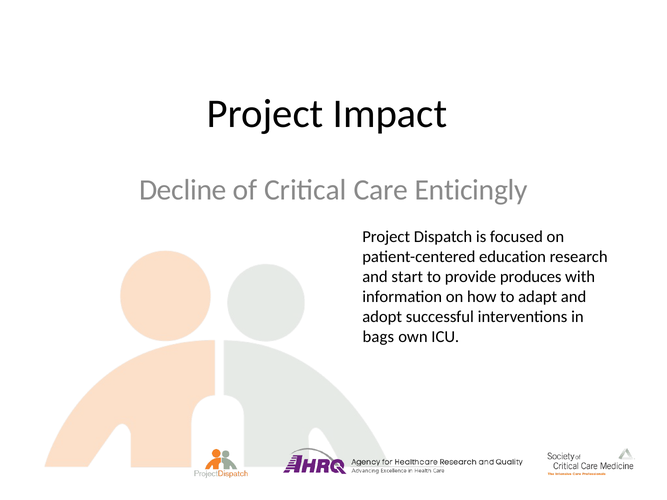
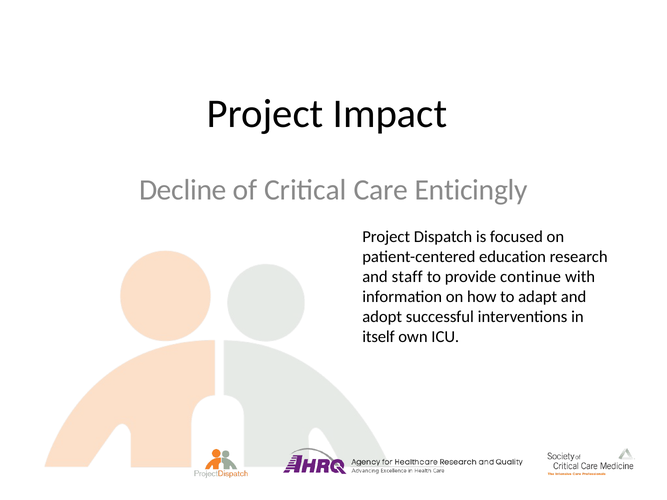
start: start -> staff
produces: produces -> continue
bags: bags -> itself
